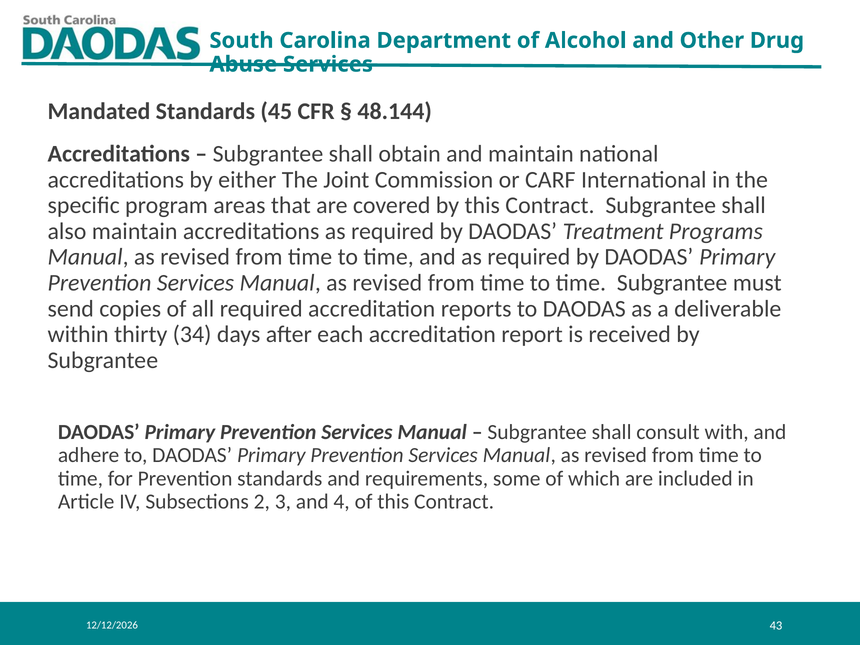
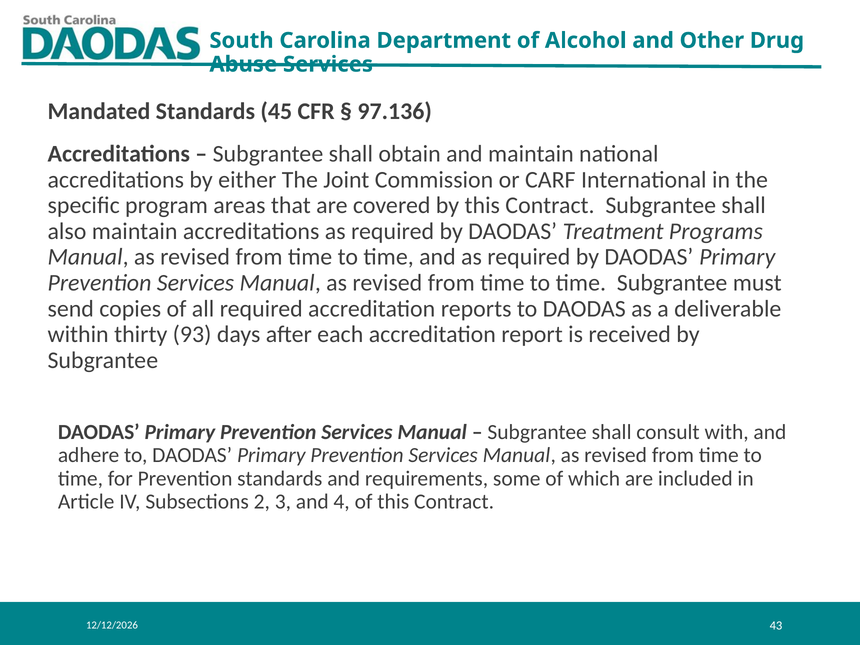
48.144: 48.144 -> 97.136
34: 34 -> 93
